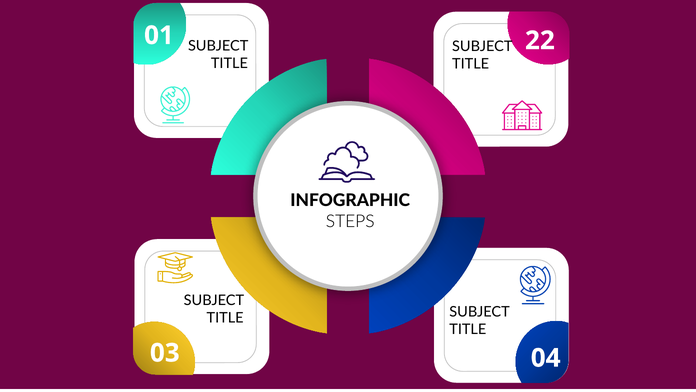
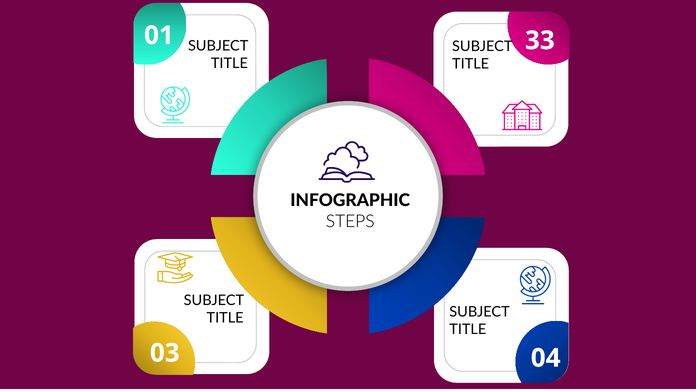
22: 22 -> 33
